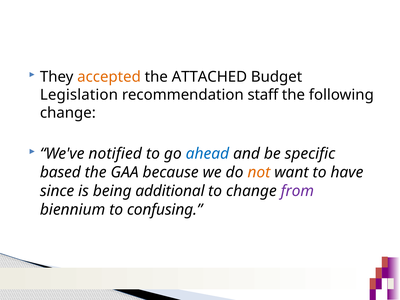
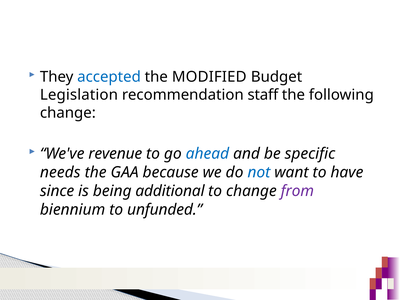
accepted colour: orange -> blue
ATTACHED: ATTACHED -> MODIFIED
notified: notified -> revenue
based: based -> needs
not colour: orange -> blue
confusing: confusing -> unfunded
